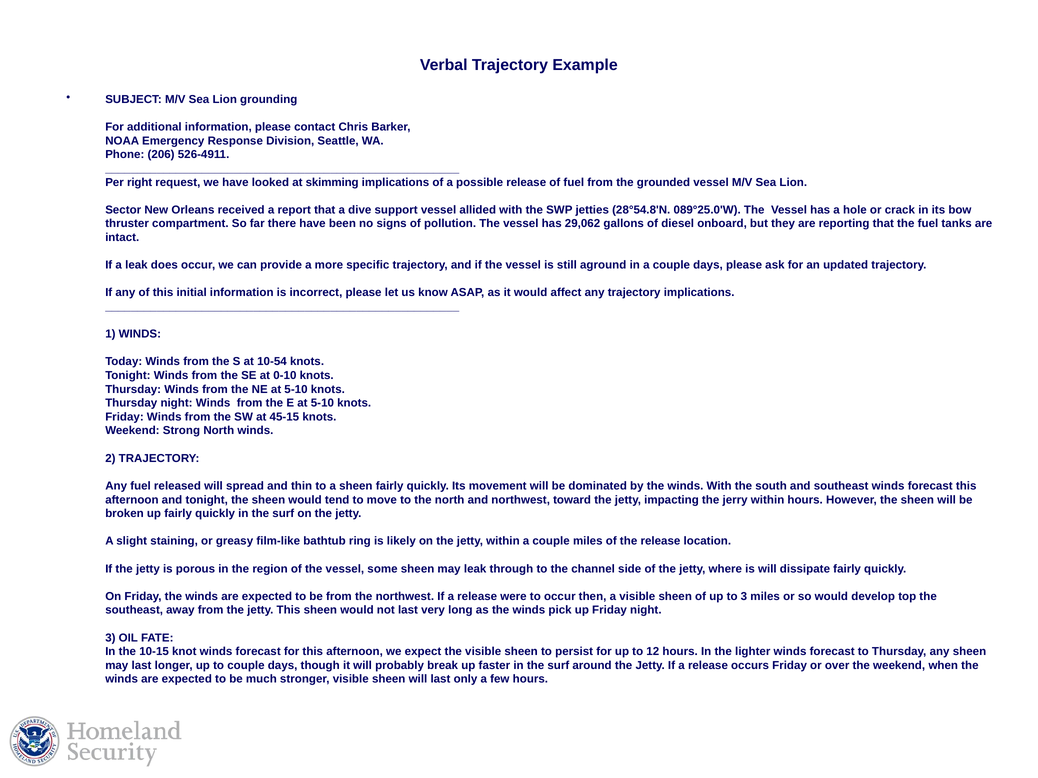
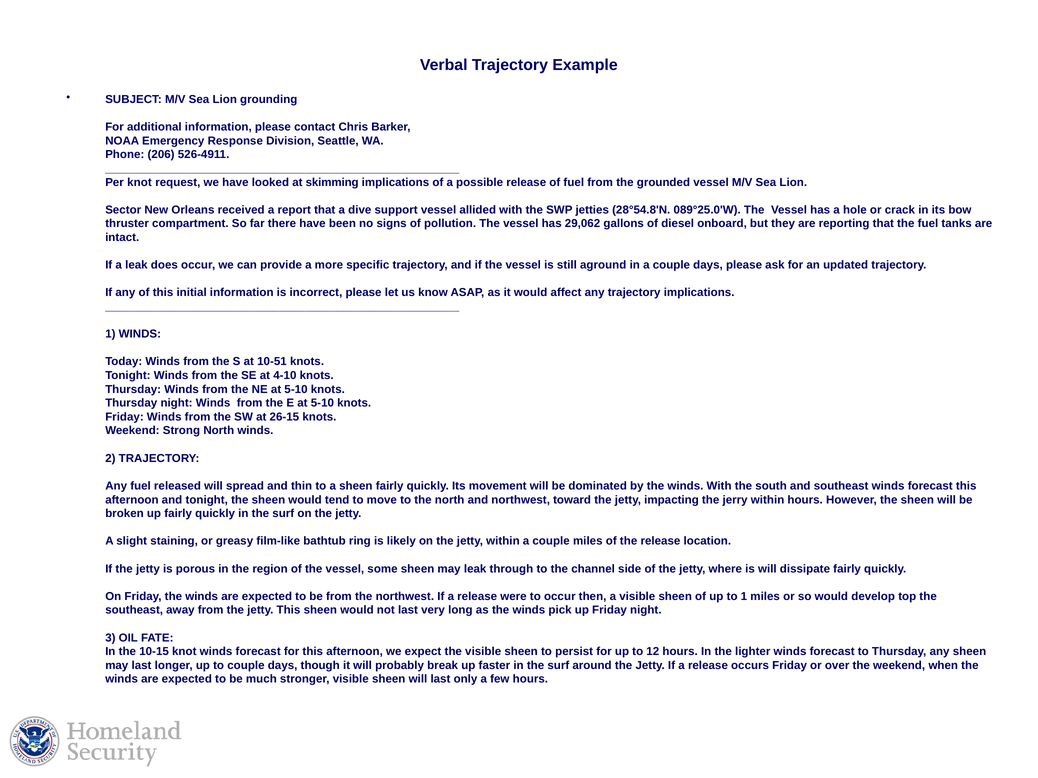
Per right: right -> knot
10-54: 10-54 -> 10-51
0-10: 0-10 -> 4-10
45-15: 45-15 -> 26-15
to 3: 3 -> 1
